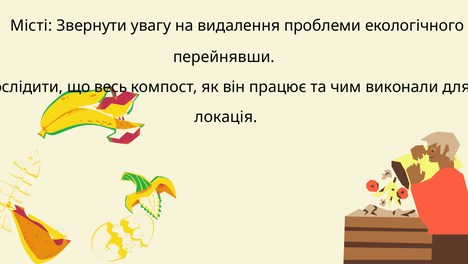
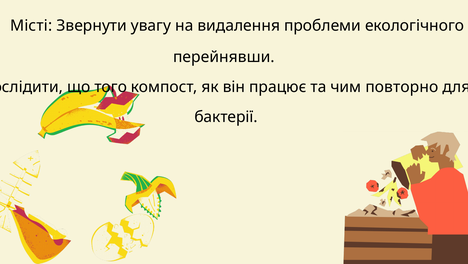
весь: весь -> того
виконали: виконали -> повторно
локація: локація -> бактерії
